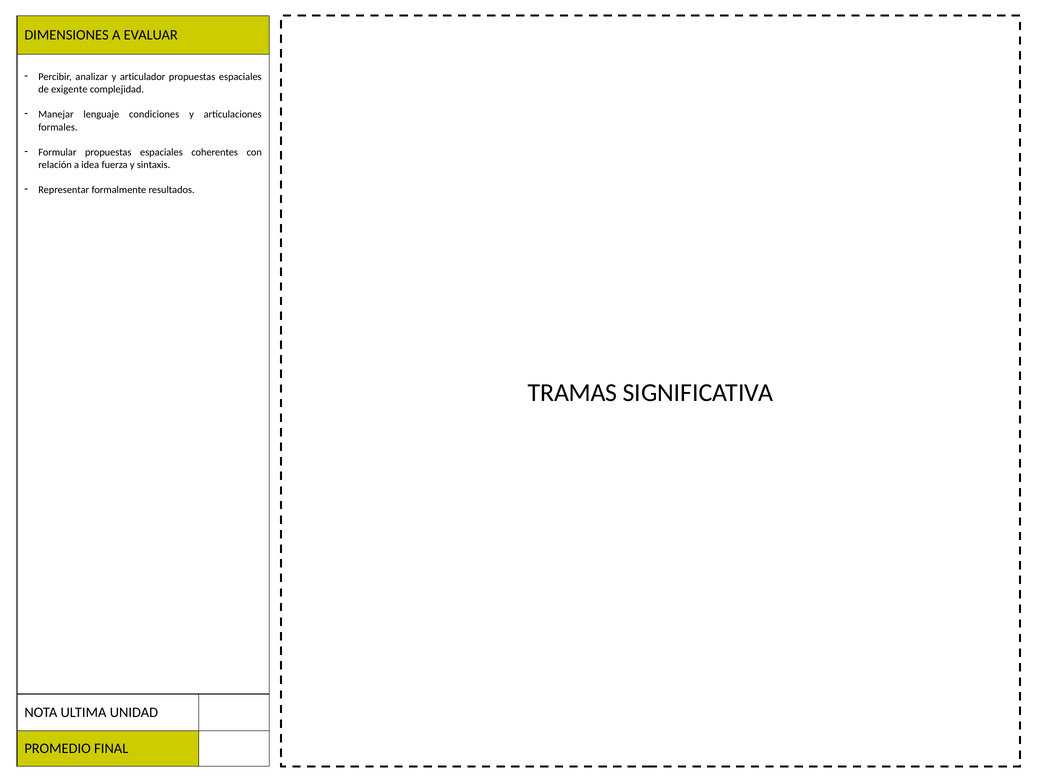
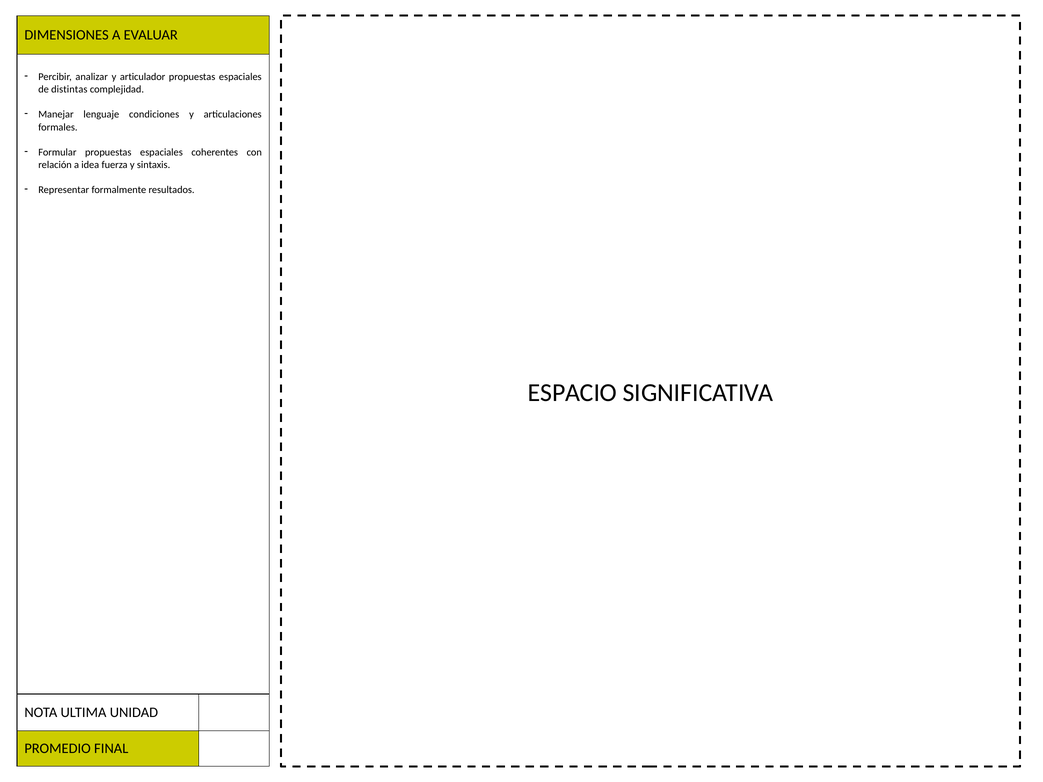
exigente: exigente -> distintas
TRAMAS: TRAMAS -> ESPACIO
